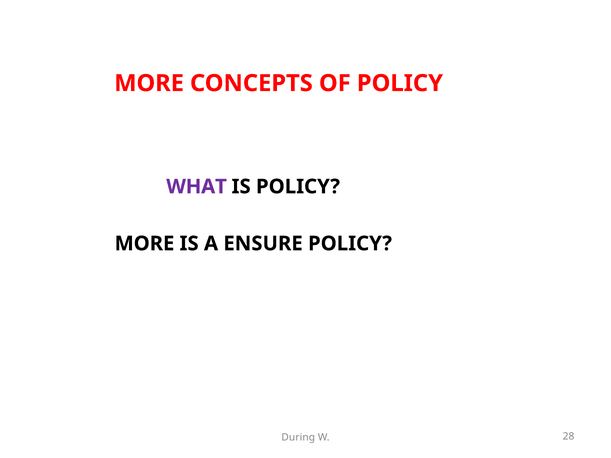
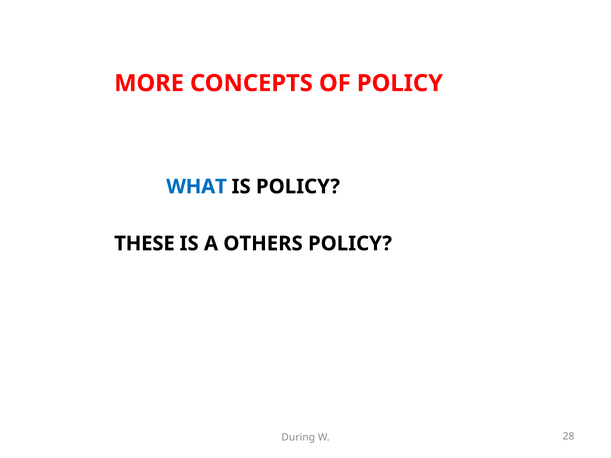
WHAT colour: purple -> blue
MORE at (144, 244): MORE -> THESE
ENSURE: ENSURE -> OTHERS
